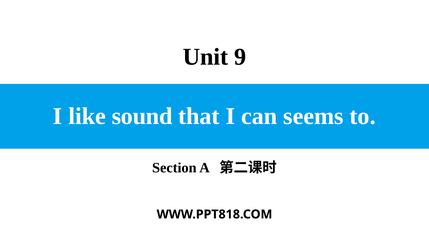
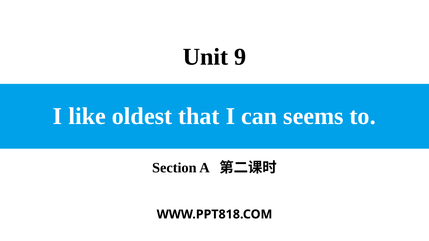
sound: sound -> oldest
